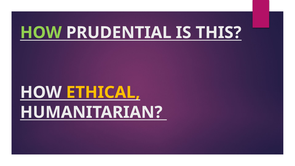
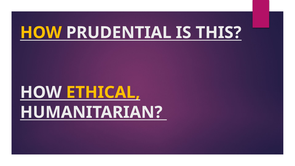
HOW at (41, 33) colour: light green -> yellow
